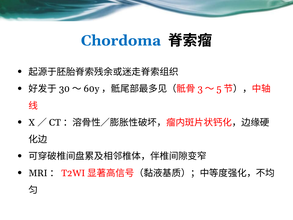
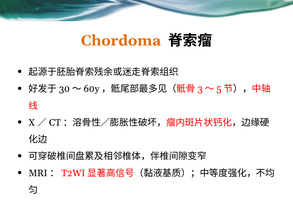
Chordoma colour: blue -> orange
